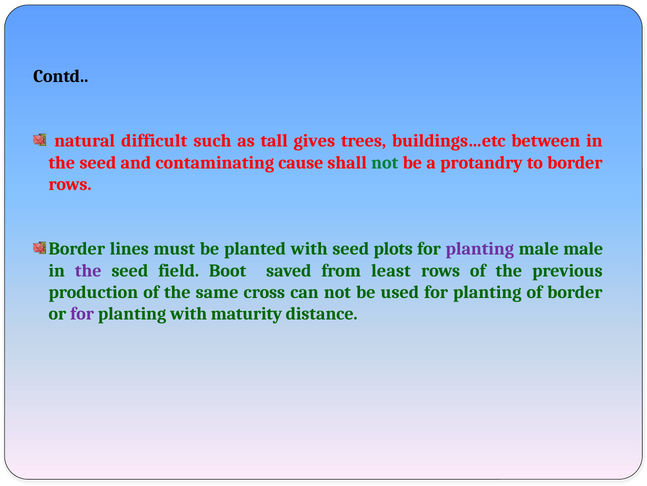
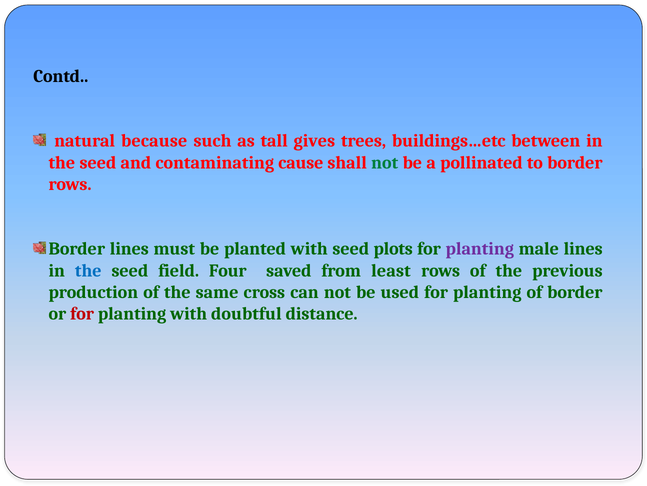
difficult: difficult -> because
protandry: protandry -> pollinated
male male: male -> lines
the at (88, 270) colour: purple -> blue
Boot: Boot -> Four
for at (82, 313) colour: purple -> red
maturity: maturity -> doubtful
